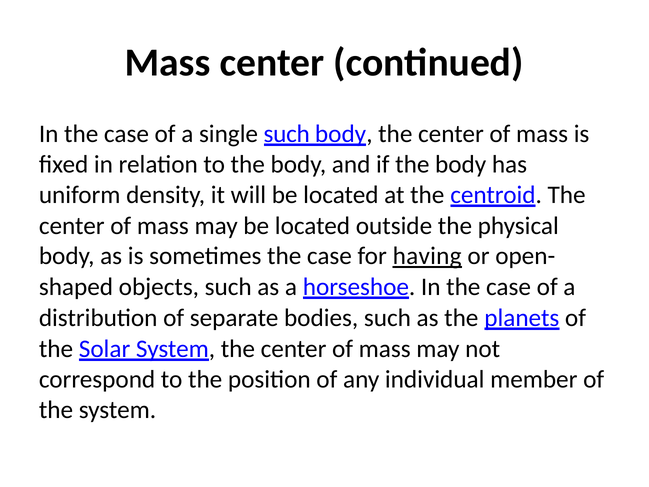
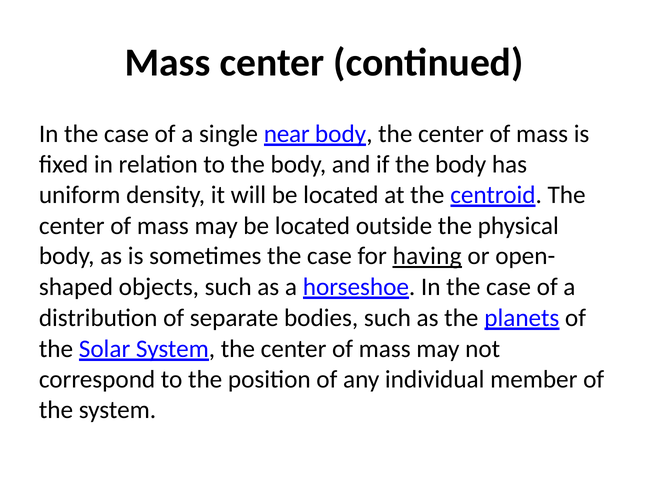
single such: such -> near
